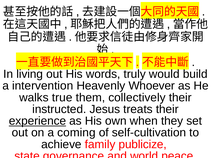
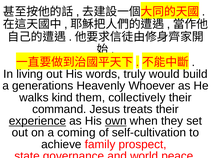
intervention: intervention -> generations
true: true -> kind
instructed: instructed -> command
own underline: none -> present
publicize: publicize -> prospect
